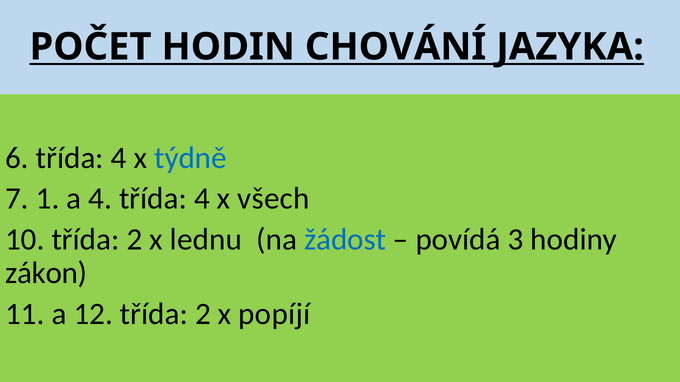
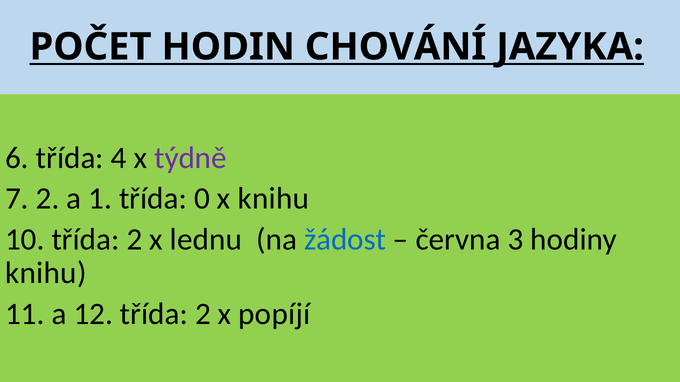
týdně colour: blue -> purple
7 1: 1 -> 2
a 4: 4 -> 1
4 at (202, 199): 4 -> 0
x všech: všech -> knihu
povídá: povídá -> června
zákon at (46, 273): zákon -> knihu
